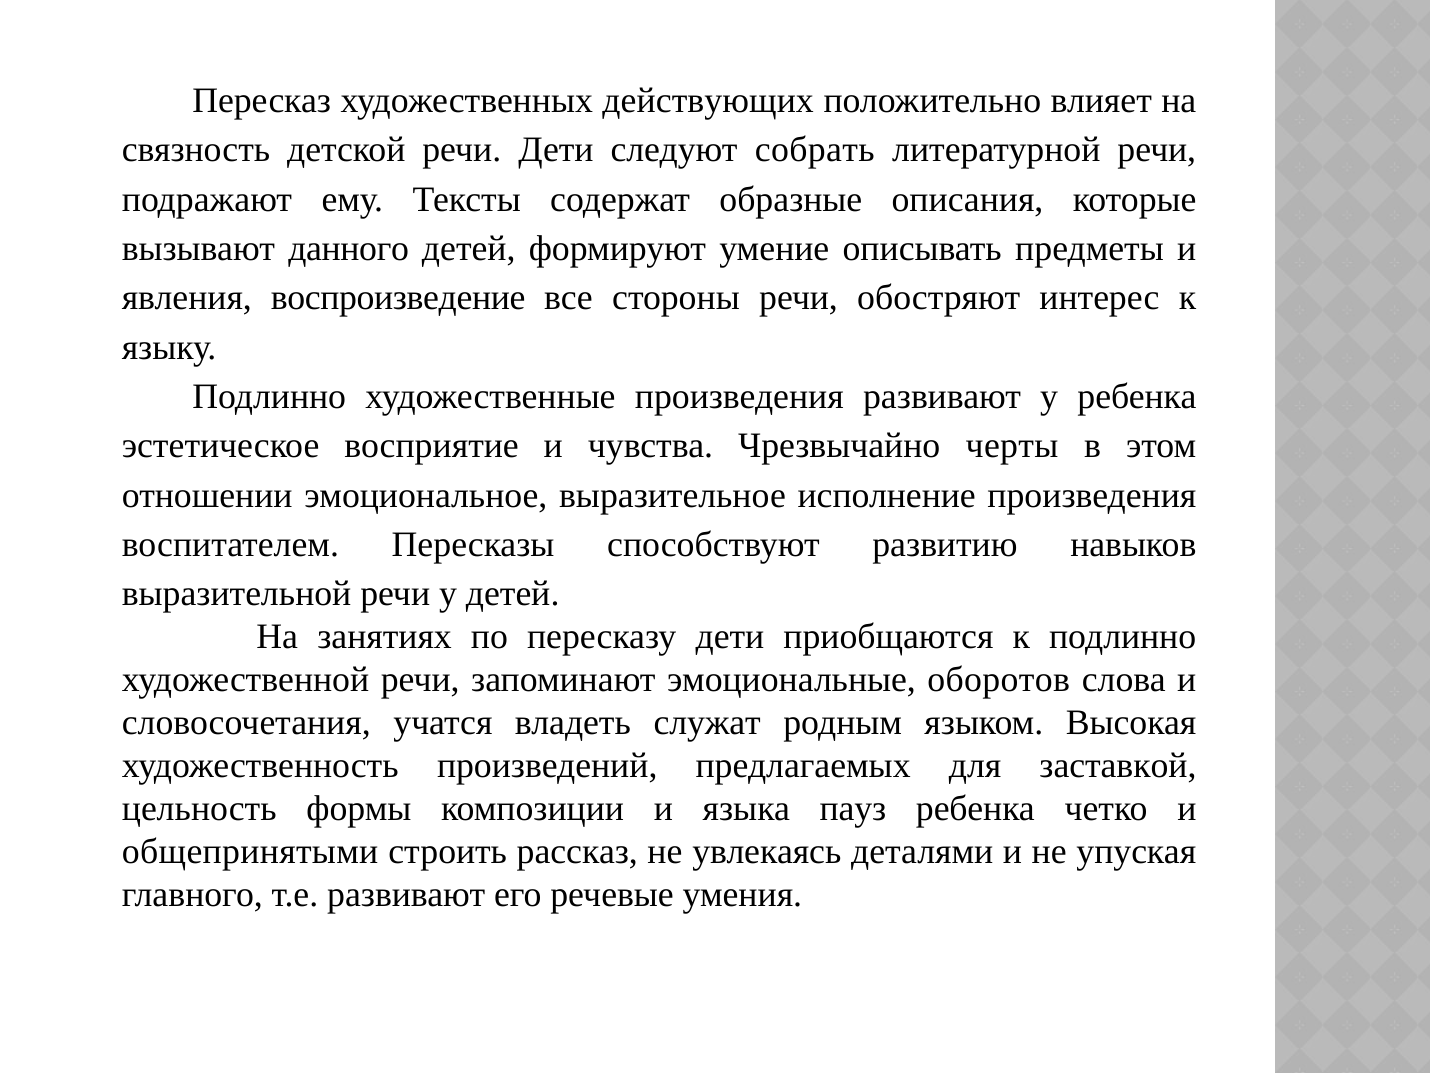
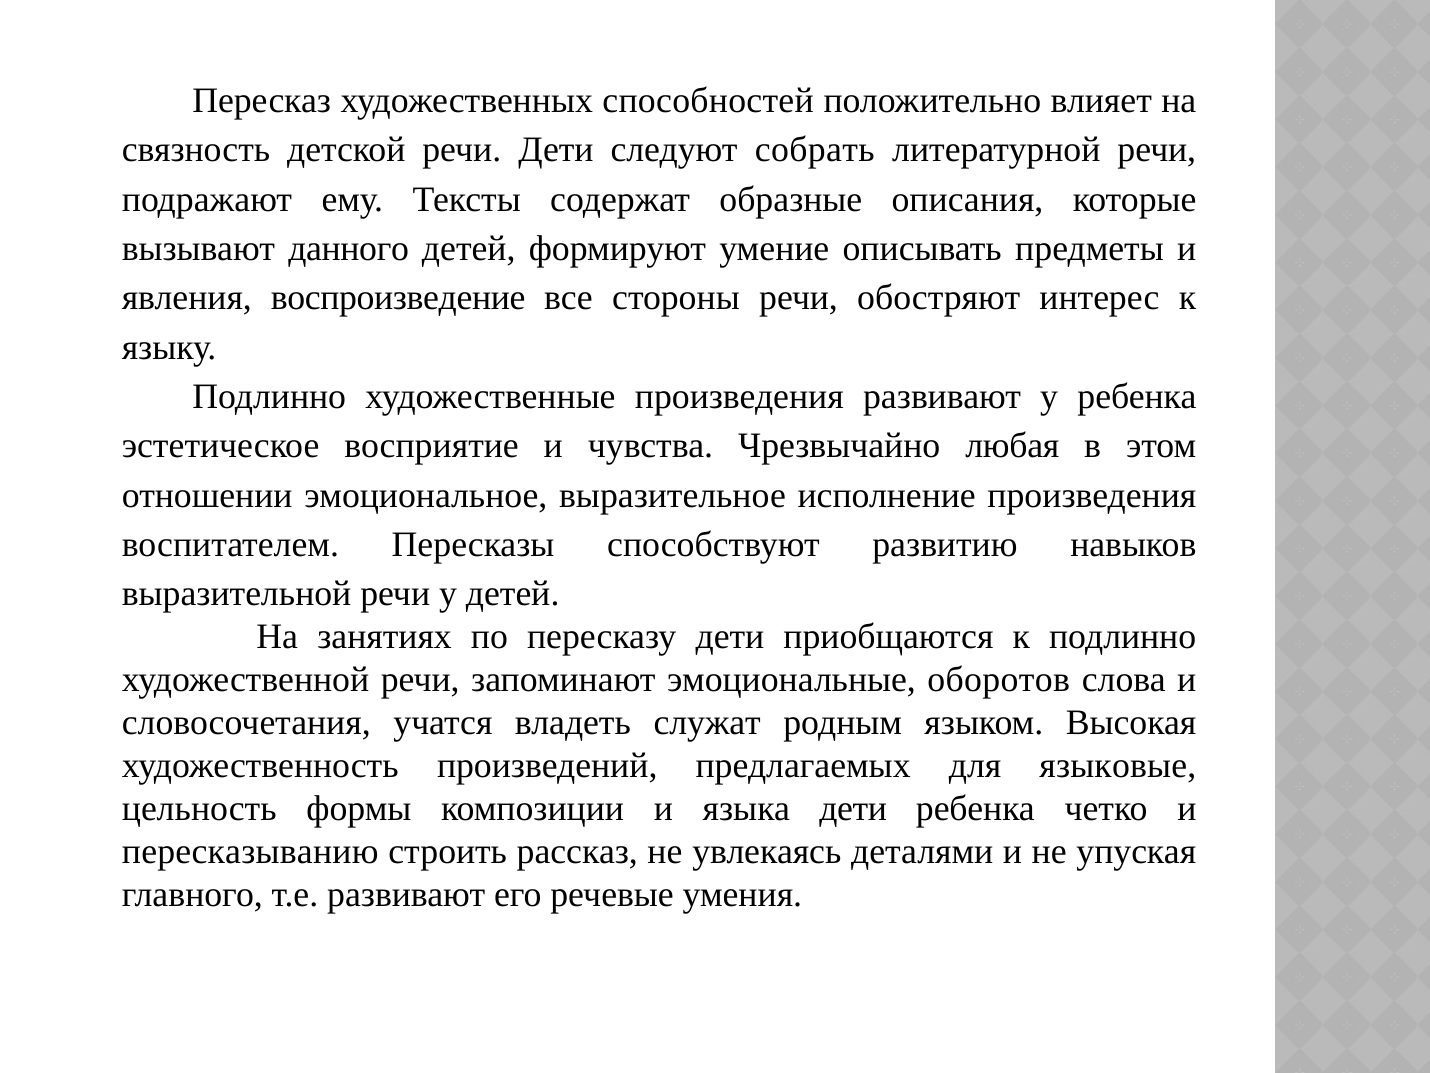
действующих: действующих -> способностей
черты: черты -> любая
заставкой: заставкой -> языковые
языка пауз: пауз -> дети
общепринятыми: общепринятыми -> пересказыванию
